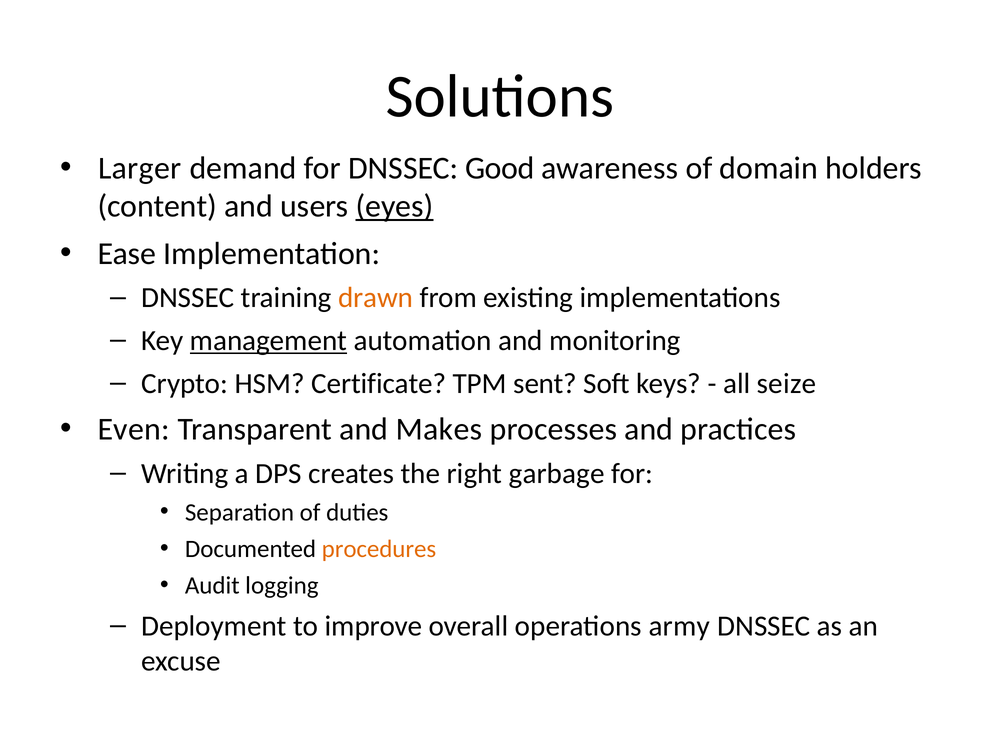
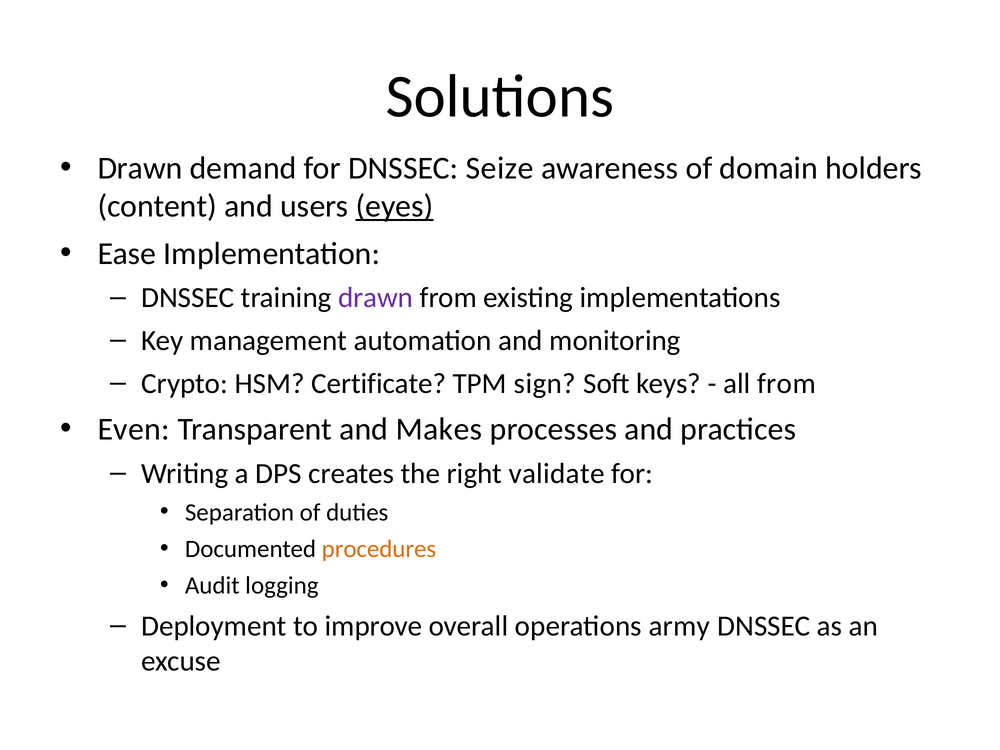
Larger at (140, 168): Larger -> Drawn
Good: Good -> Seize
drawn at (376, 298) colour: orange -> purple
management underline: present -> none
sent: sent -> sign
all seize: seize -> from
garbage: garbage -> validate
